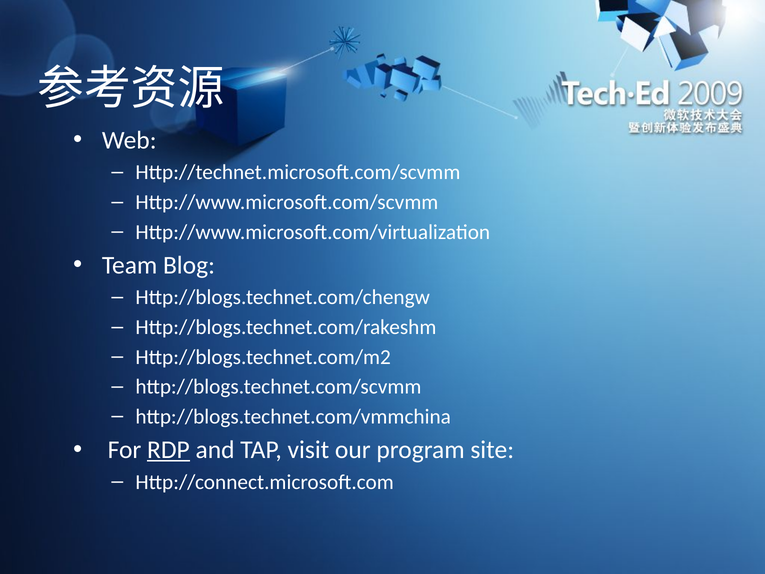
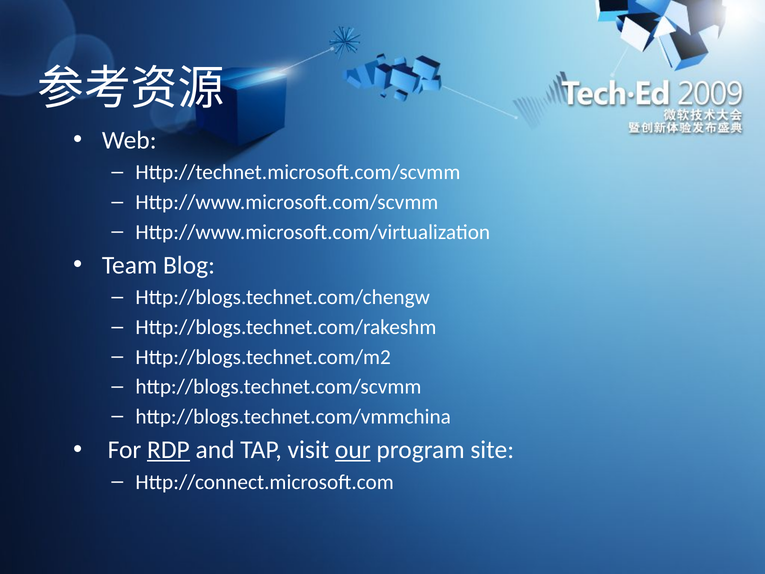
our underline: none -> present
